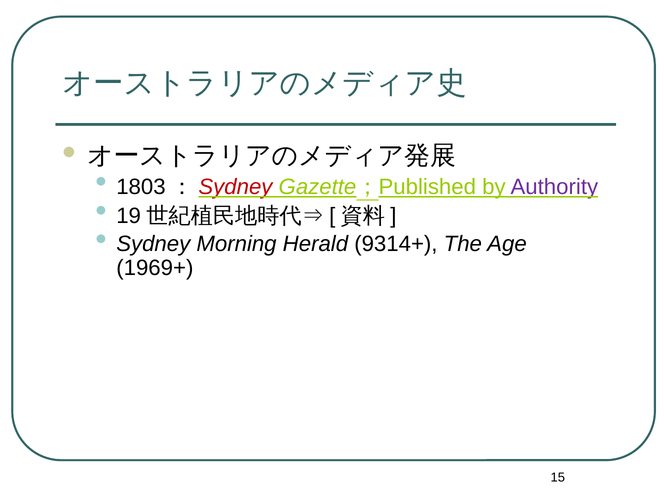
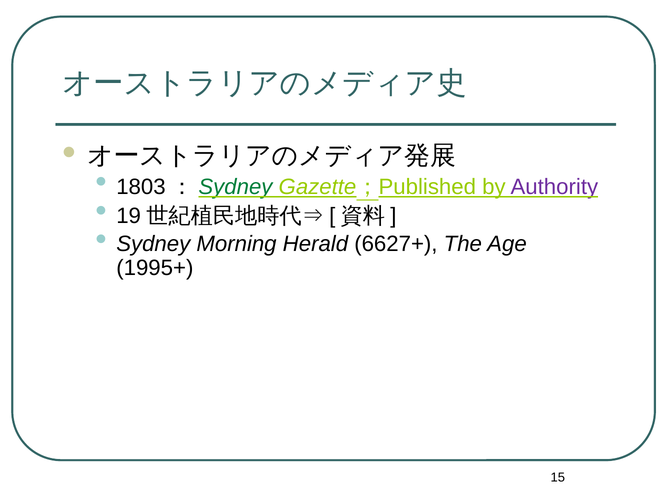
Sydney at (235, 187) colour: red -> green
9314+: 9314+ -> 6627+
1969+: 1969+ -> 1995+
